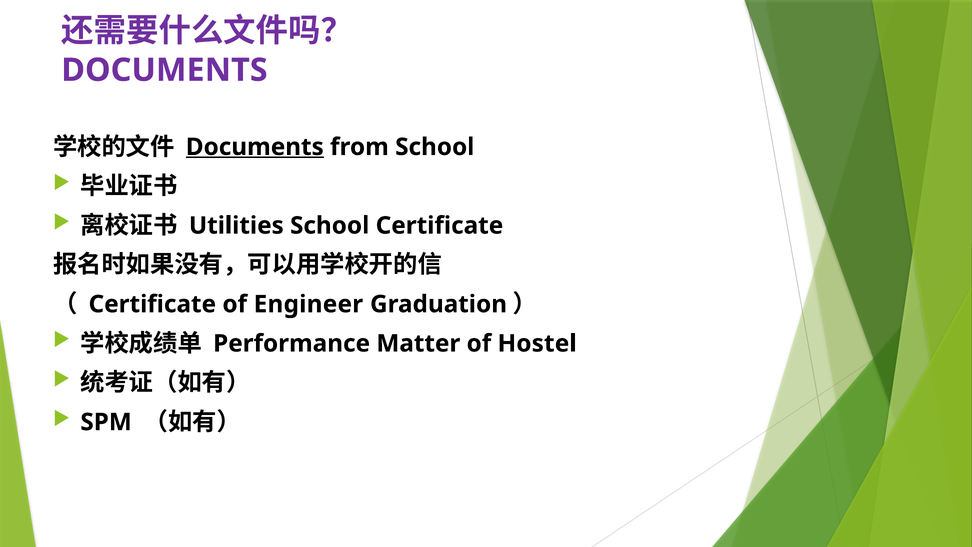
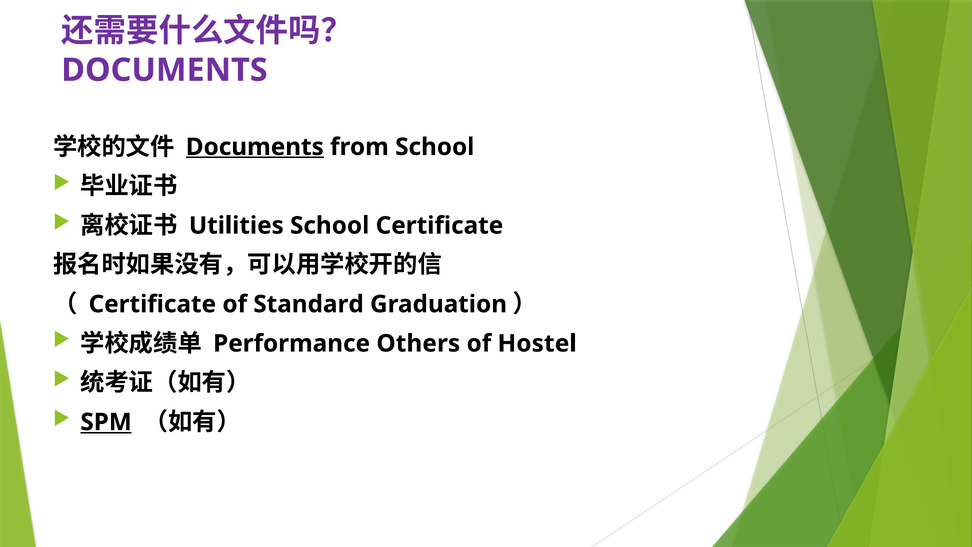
Engineer: Engineer -> Standard
Matter: Matter -> Others
SPM underline: none -> present
